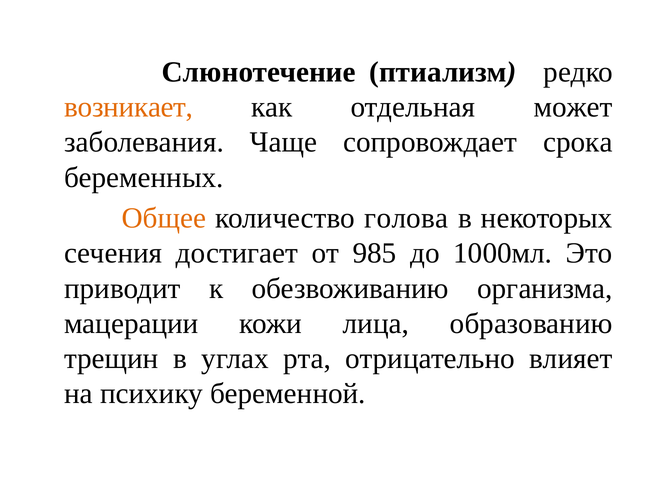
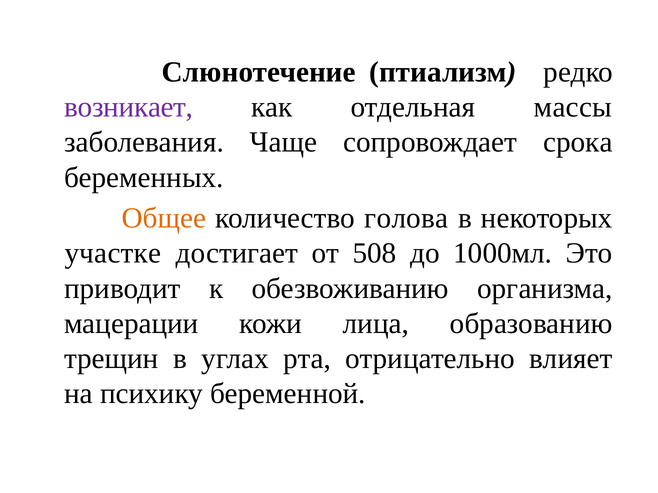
возникает colour: orange -> purple
может: может -> массы
сечения: сечения -> участке
985: 985 -> 508
